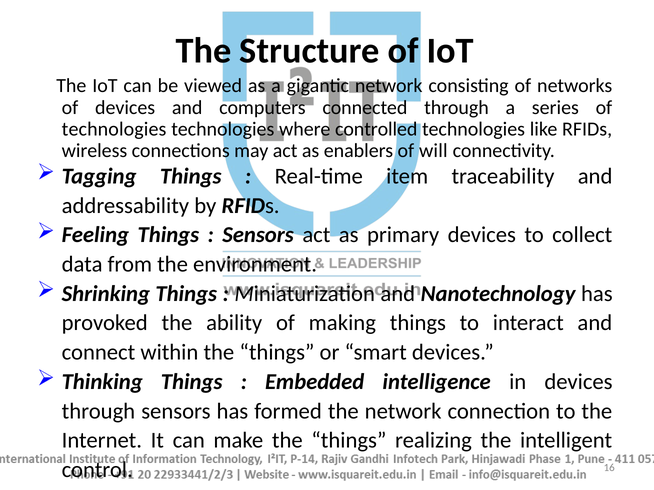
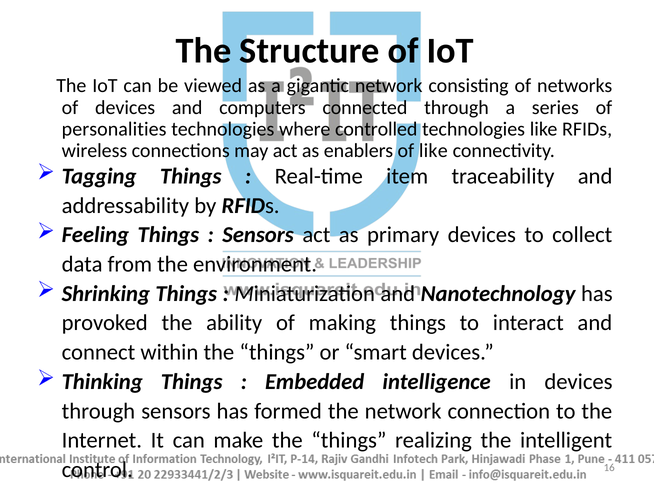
technologies at (114, 129): technologies -> personalities
of will: will -> like
